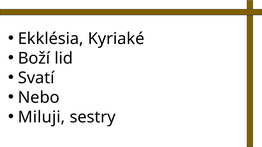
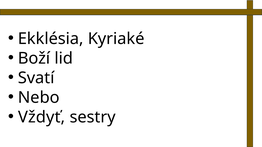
Miluji: Miluji -> Vždyť
